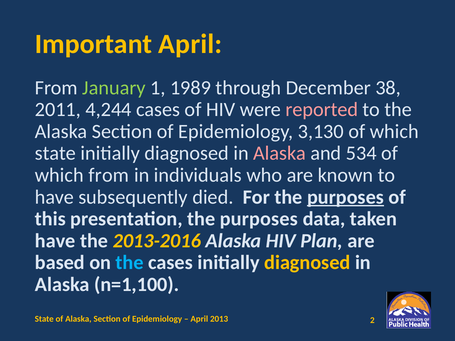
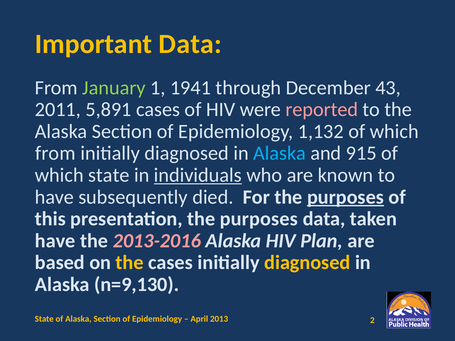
Important April: April -> Data
1989: 1989 -> 1941
38: 38 -> 43
4,244: 4,244 -> 5,891
3,130: 3,130 -> 1,132
state at (55, 153): state -> from
Alaska at (280, 153) colour: pink -> light blue
534: 534 -> 915
which from: from -> state
individuals underline: none -> present
2013-2016 colour: yellow -> pink
the at (130, 263) colour: light blue -> yellow
n=1,100: n=1,100 -> n=9,130
